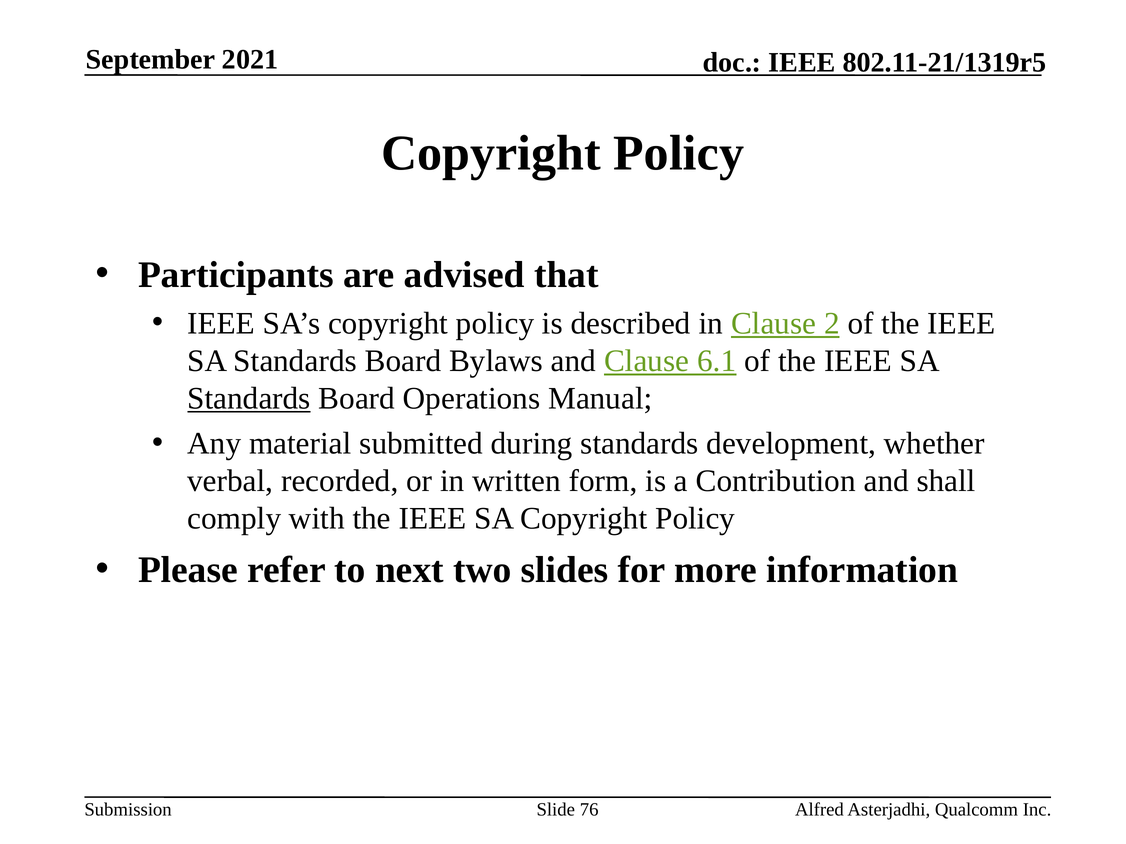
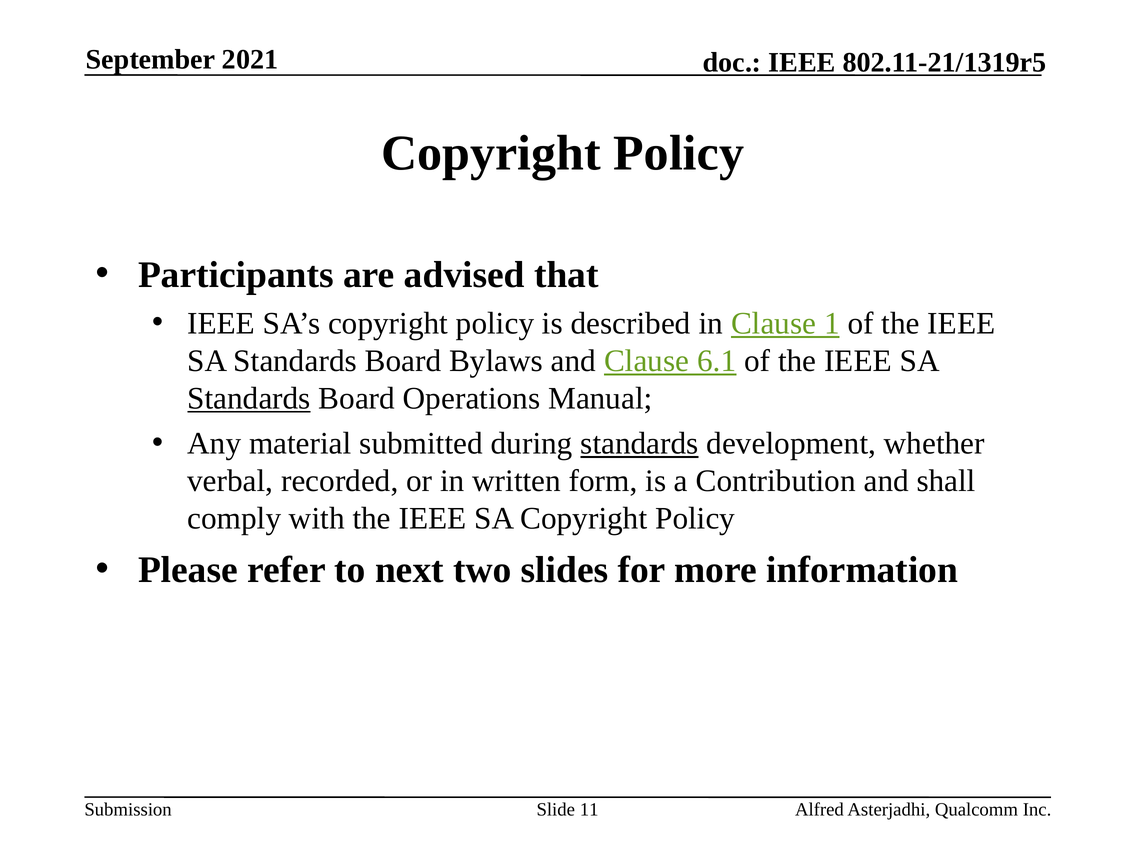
2: 2 -> 1
standards at (639, 444) underline: none -> present
76: 76 -> 11
